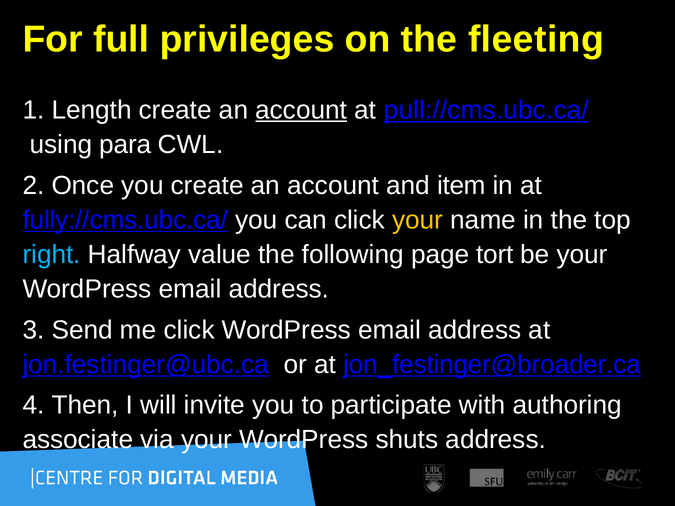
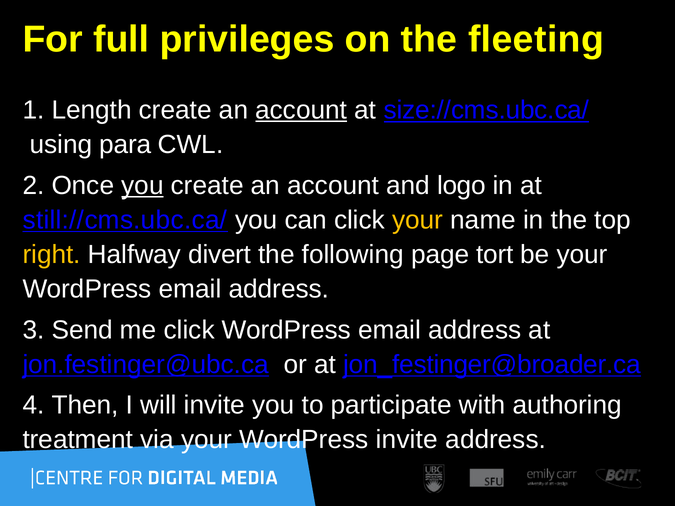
pull://cms.ubc.ca/: pull://cms.ubc.ca/ -> size://cms.ubc.ca/
you at (143, 185) underline: none -> present
item: item -> logo
fully://cms.ubc.ca/: fully://cms.ubc.ca/ -> still://cms.ubc.ca/
right colour: light blue -> yellow
value: value -> divert
associate: associate -> treatment
WordPress shuts: shuts -> invite
